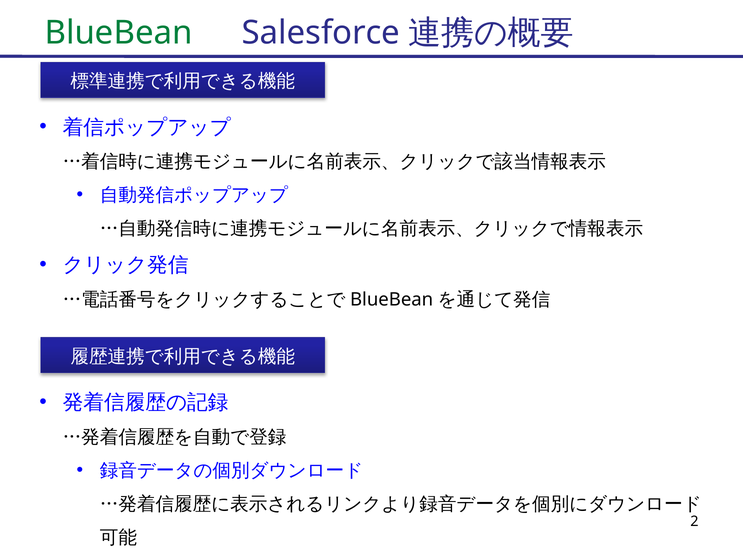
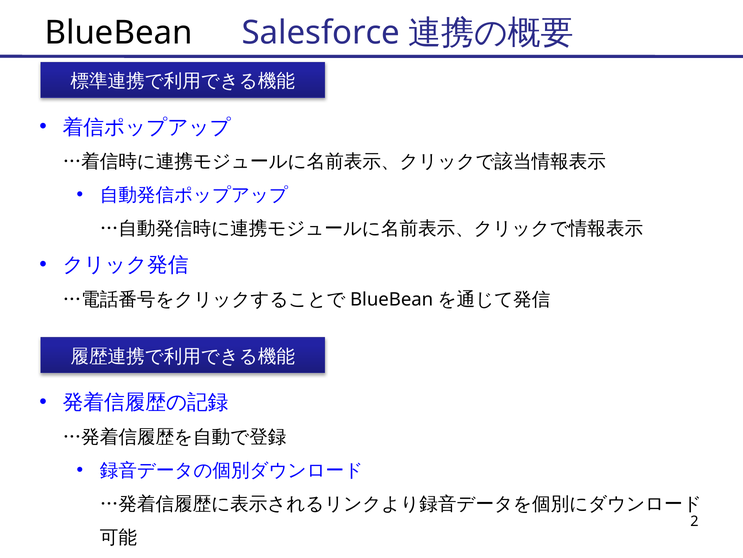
BlueBean colour: green -> black
